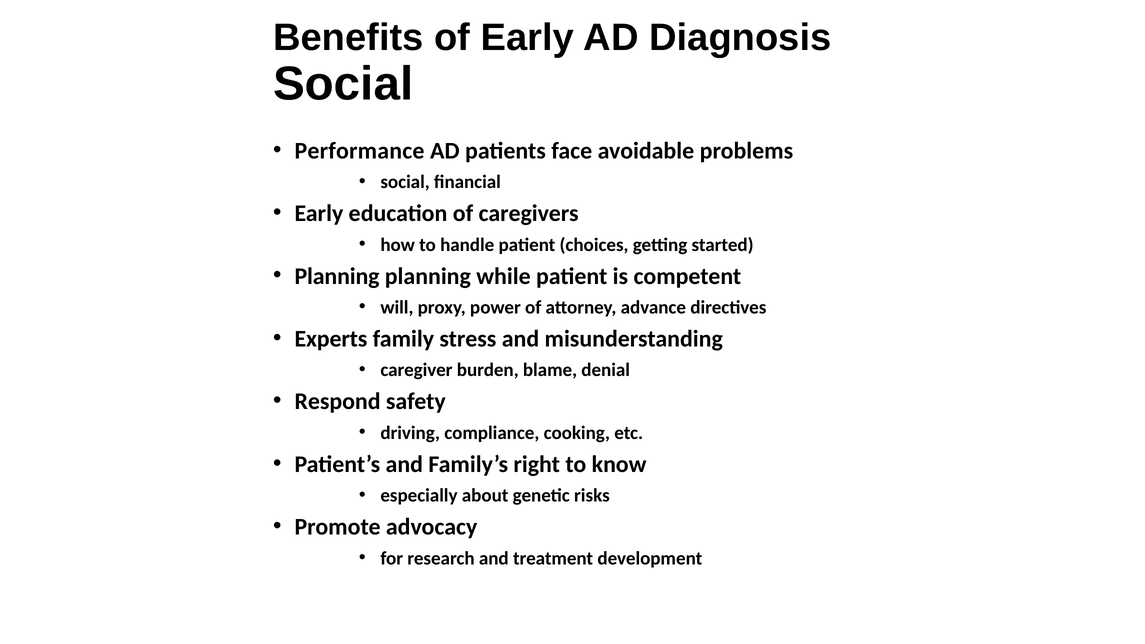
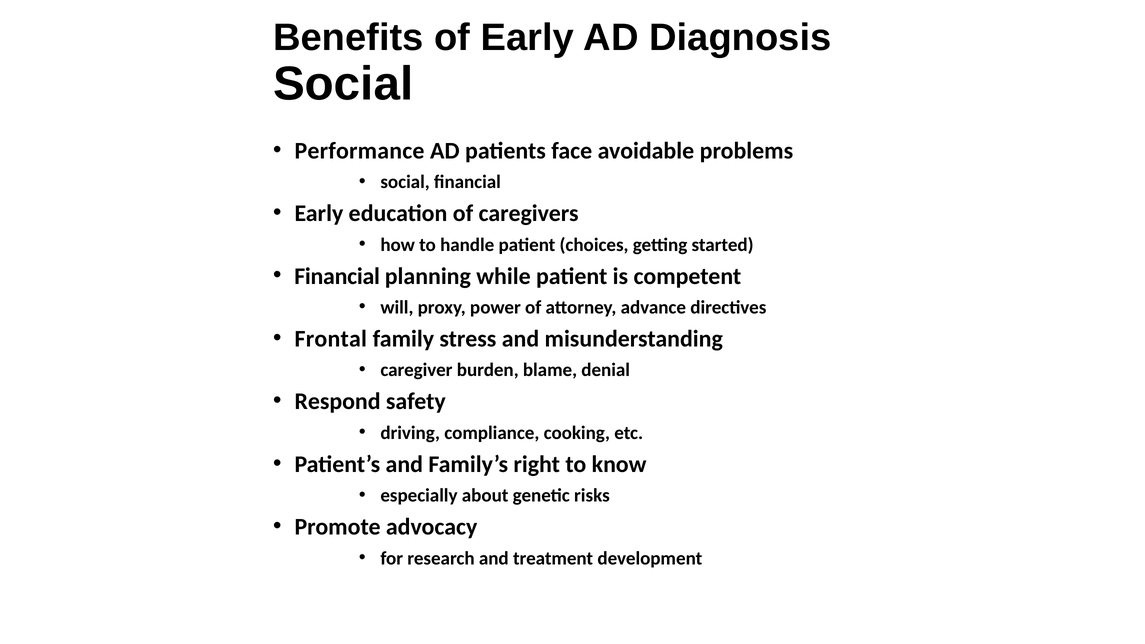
Planning at (337, 276): Planning -> Financial
Experts: Experts -> Frontal
